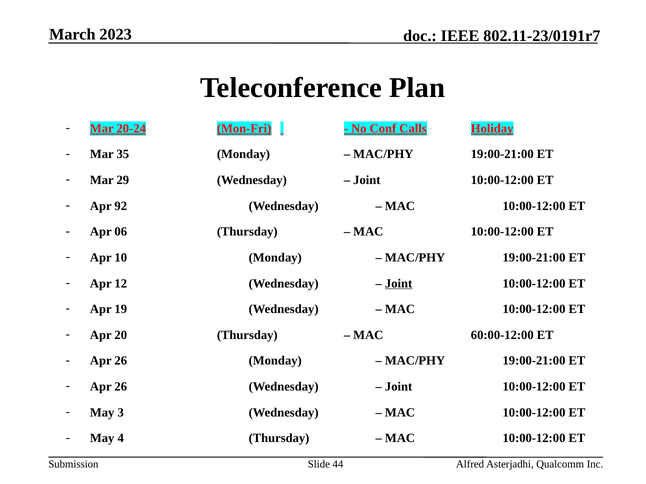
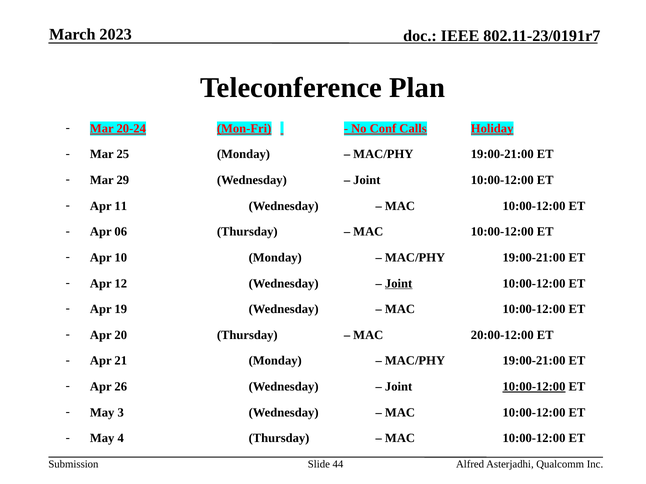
35: 35 -> 25
92: 92 -> 11
60:00-12:00: 60:00-12:00 -> 20:00-12:00
26 at (121, 361): 26 -> 21
10:00-12:00 at (534, 387) underline: none -> present
